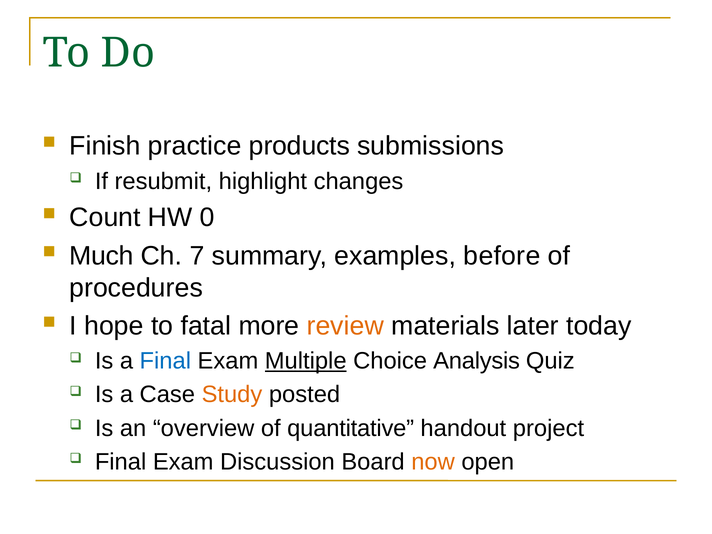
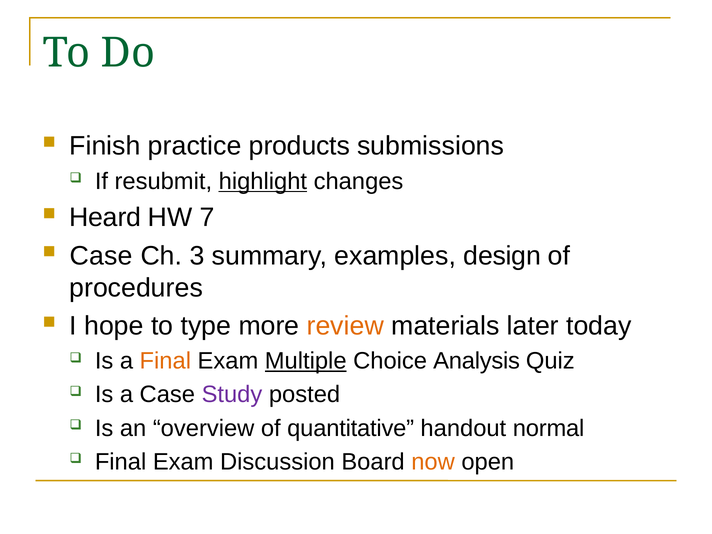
highlight underline: none -> present
Count: Count -> Heard
0: 0 -> 7
Much at (101, 256): Much -> Case
7: 7 -> 3
before: before -> design
fatal: fatal -> type
Final at (165, 361) colour: blue -> orange
Study colour: orange -> purple
project: project -> normal
